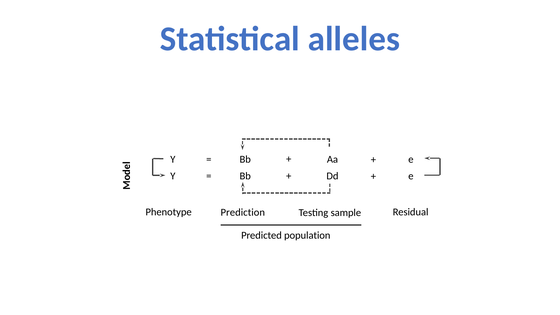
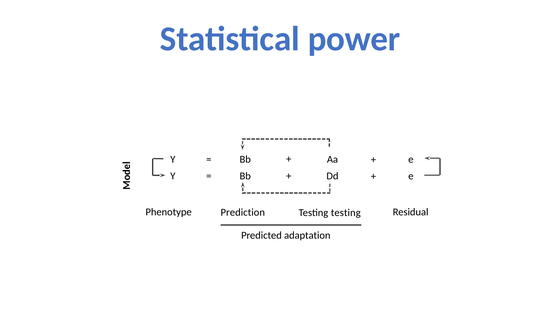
alleles: alleles -> power
Testing sample: sample -> testing
population: population -> adaptation
